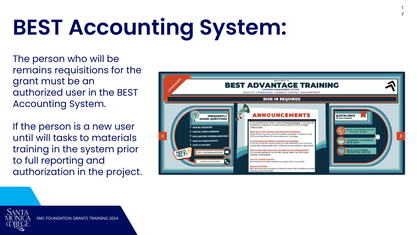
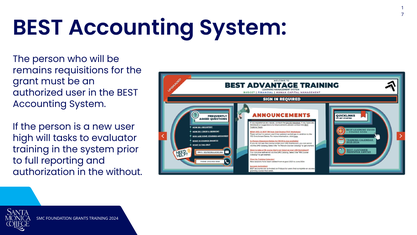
until: until -> high
materials: materials -> evaluator
project: project -> without
